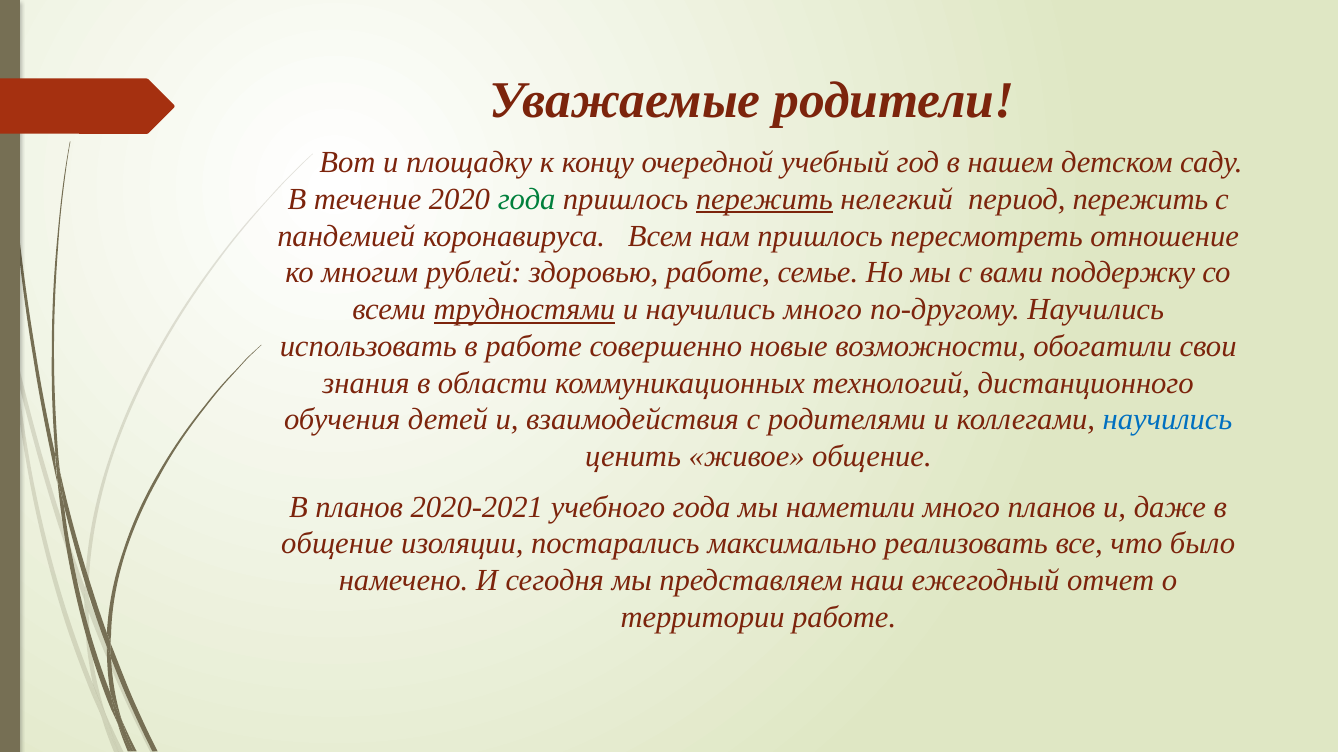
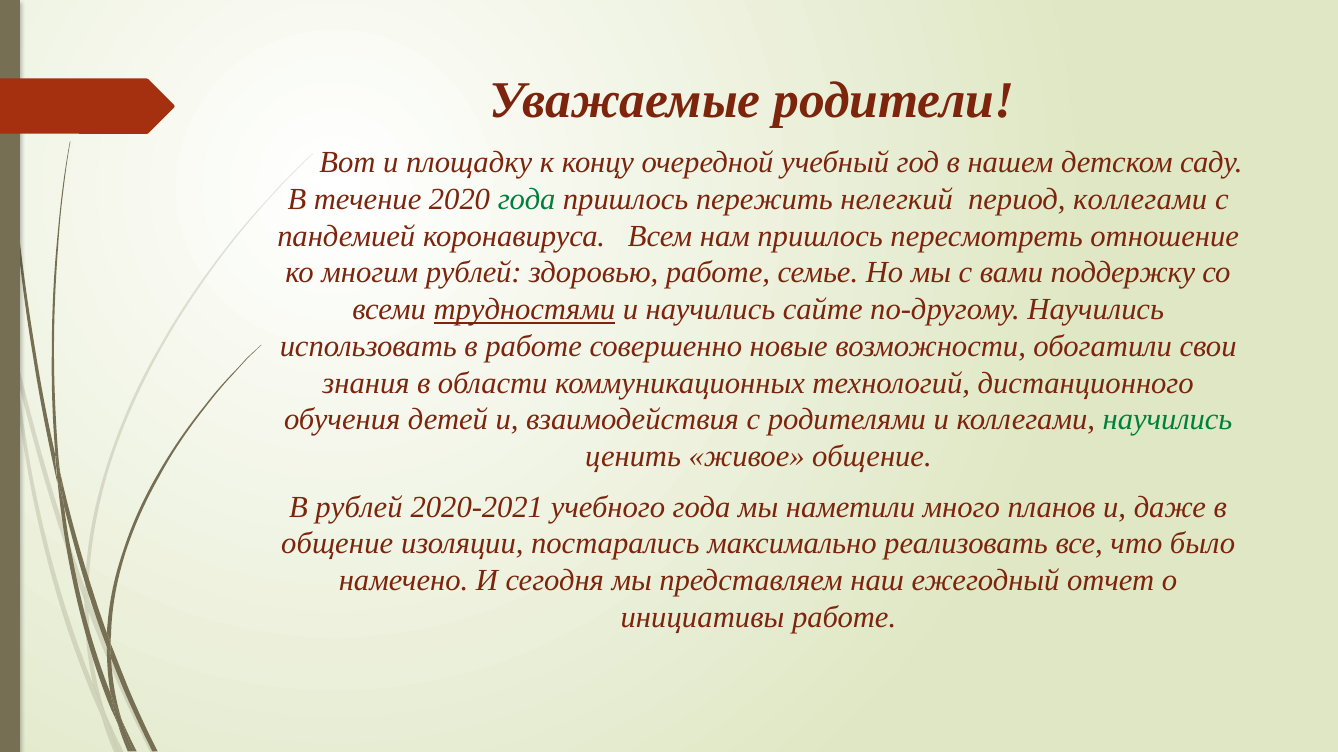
пережить at (764, 199) underline: present -> none
период пережить: пережить -> коллегами
научились много: много -> сайте
научились at (1168, 420) colour: blue -> green
В планов: планов -> рублей
территории: территории -> инициативы
